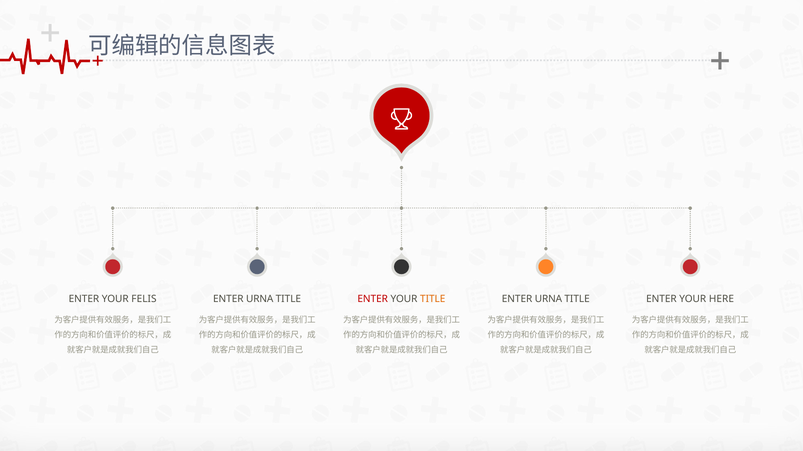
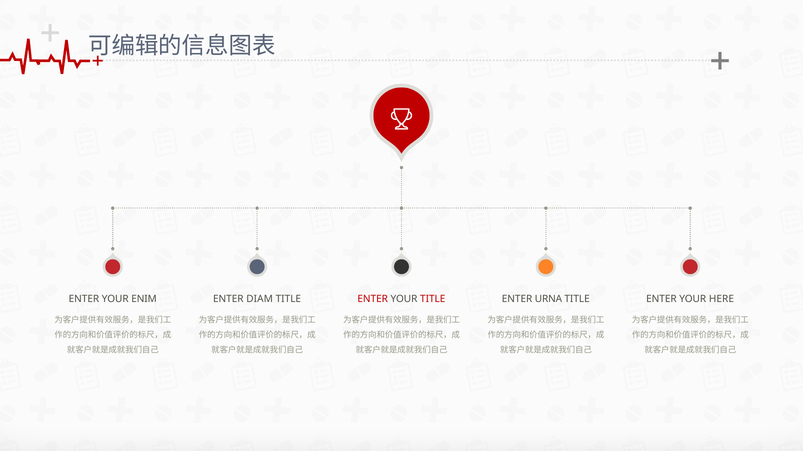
FELIS: FELIS -> ENIM
URNA at (260, 299): URNA -> DIAM
TITLE at (433, 299) colour: orange -> red
